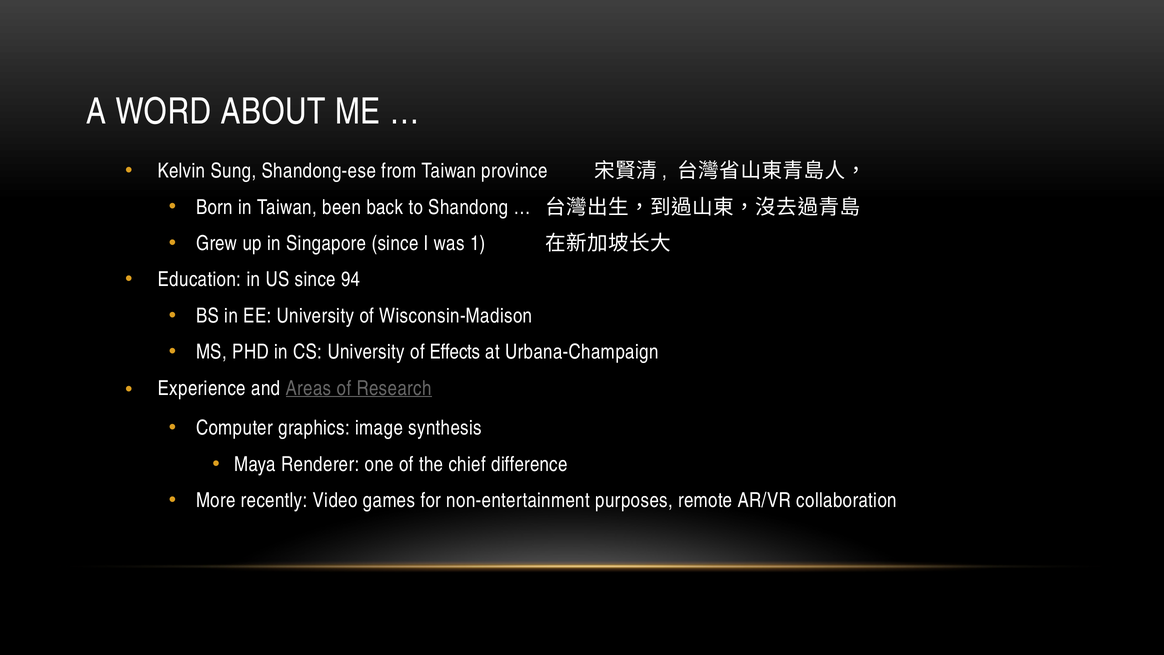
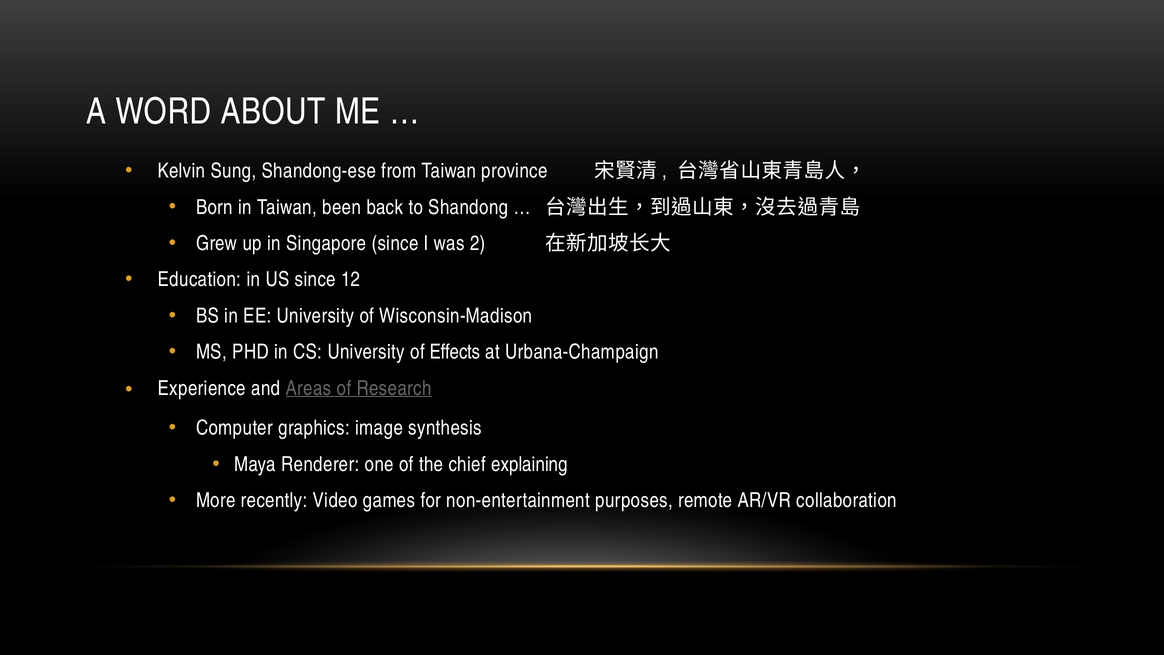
1: 1 -> 2
94: 94 -> 12
difference: difference -> explaining
